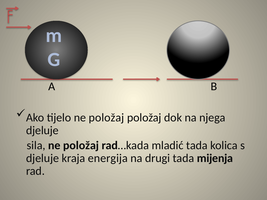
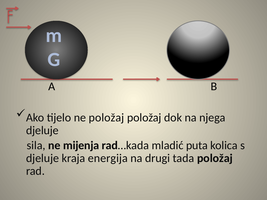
sila ne položaj: položaj -> mijenja
mladić tada: tada -> puta
tada mijenja: mijenja -> položaj
